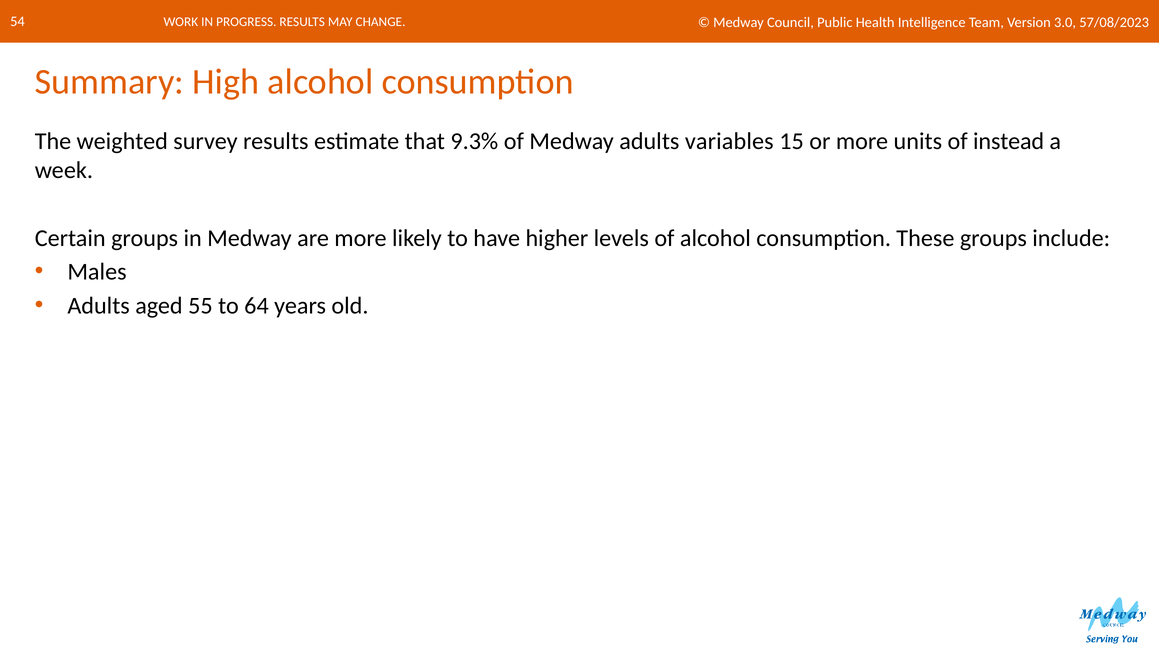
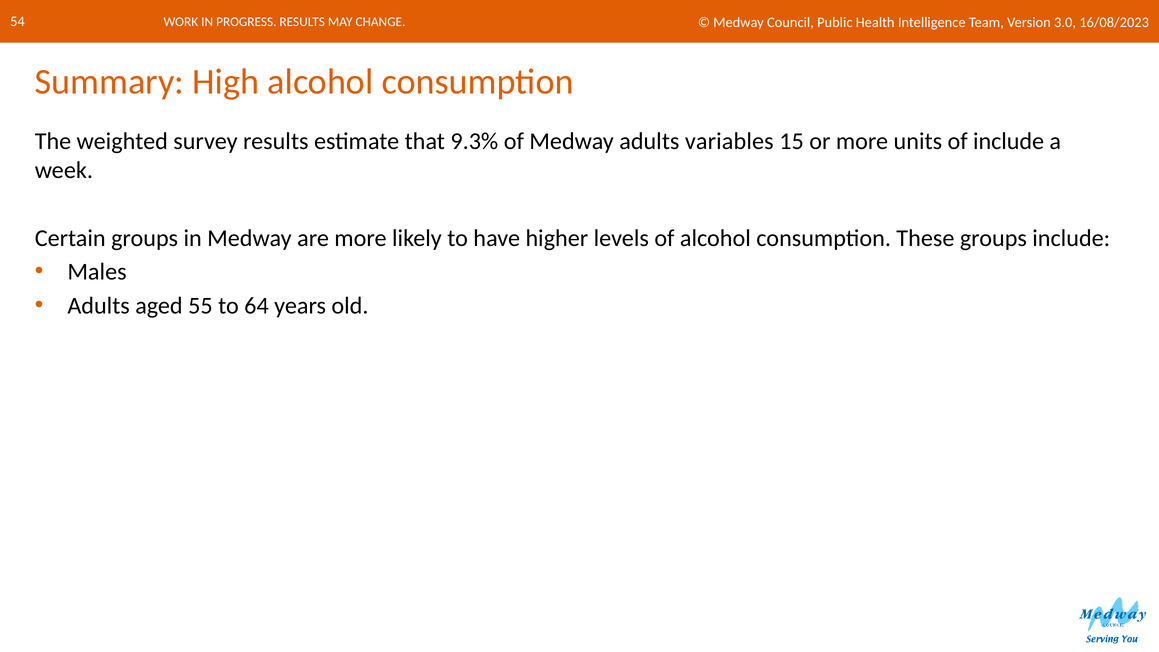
57/08/2023: 57/08/2023 -> 16/08/2023
of instead: instead -> include
